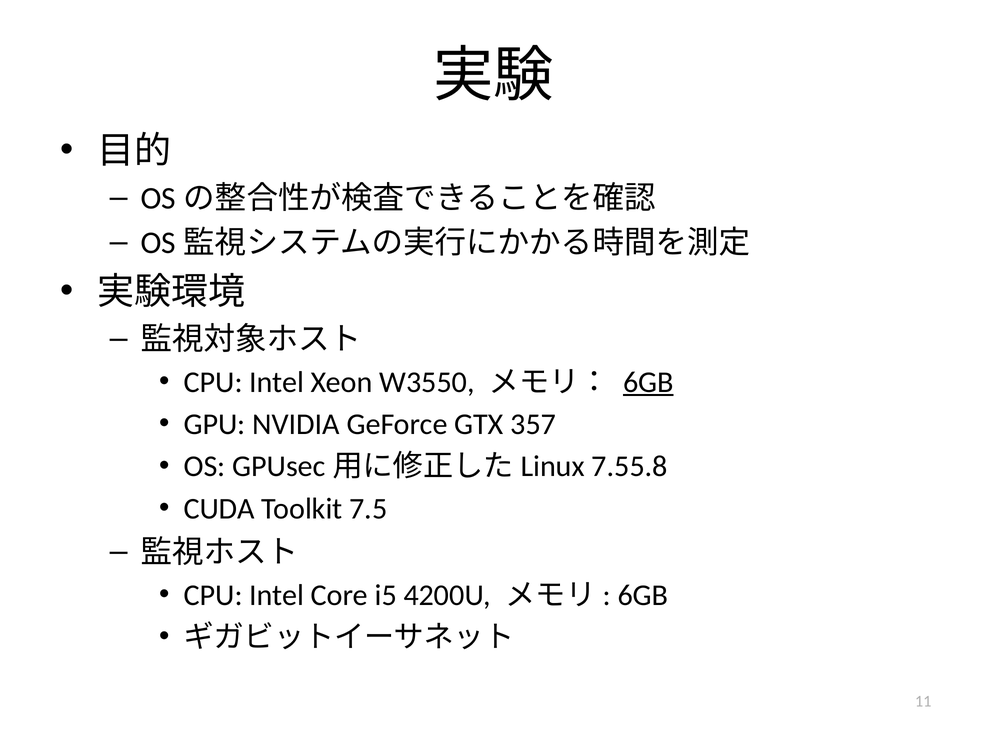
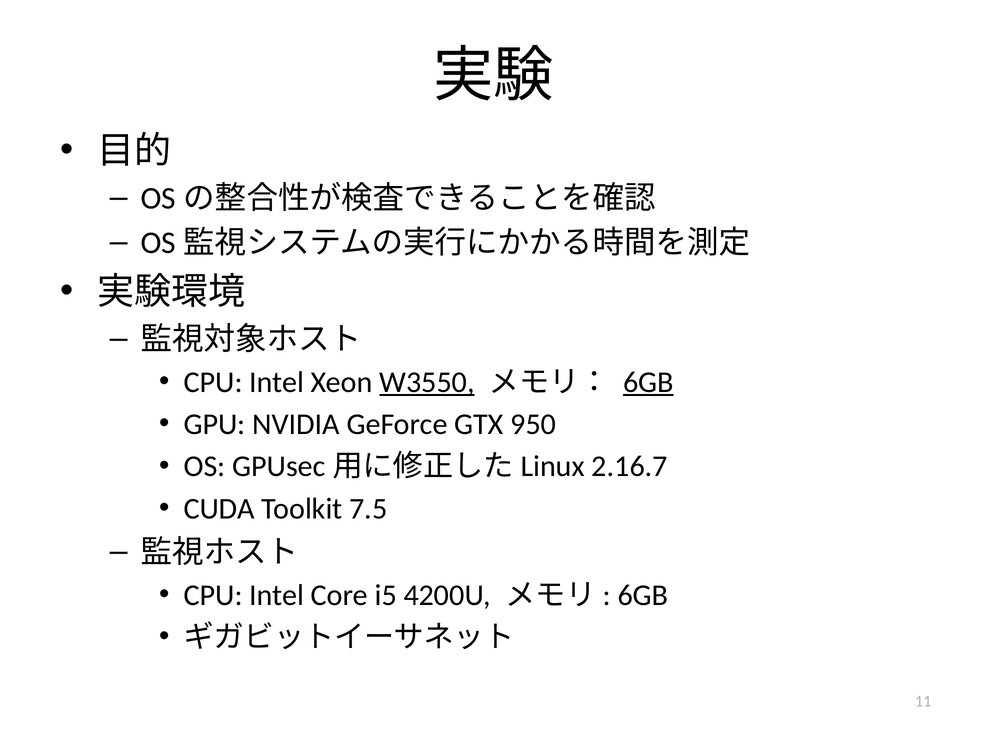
W3550 underline: none -> present
357: 357 -> 950
7.55.8: 7.55.8 -> 2.16.7
